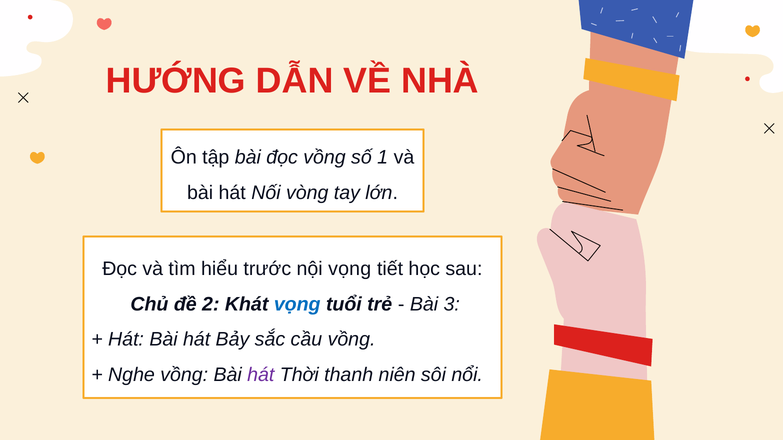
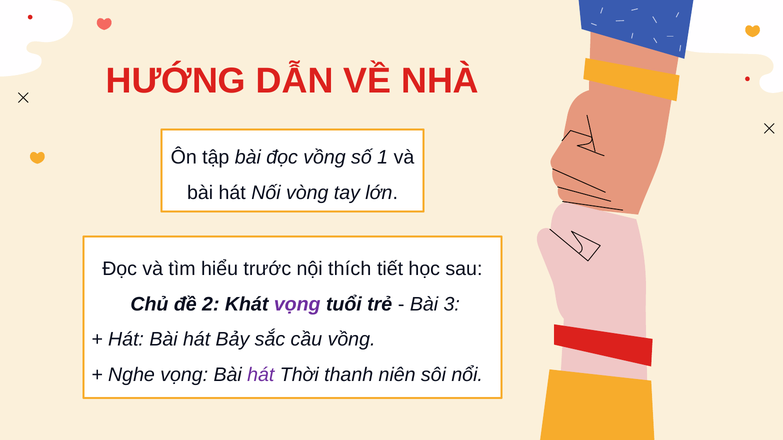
nội vọng: vọng -> thích
vọng at (297, 305) colour: blue -> purple
Nghe vồng: vồng -> vọng
